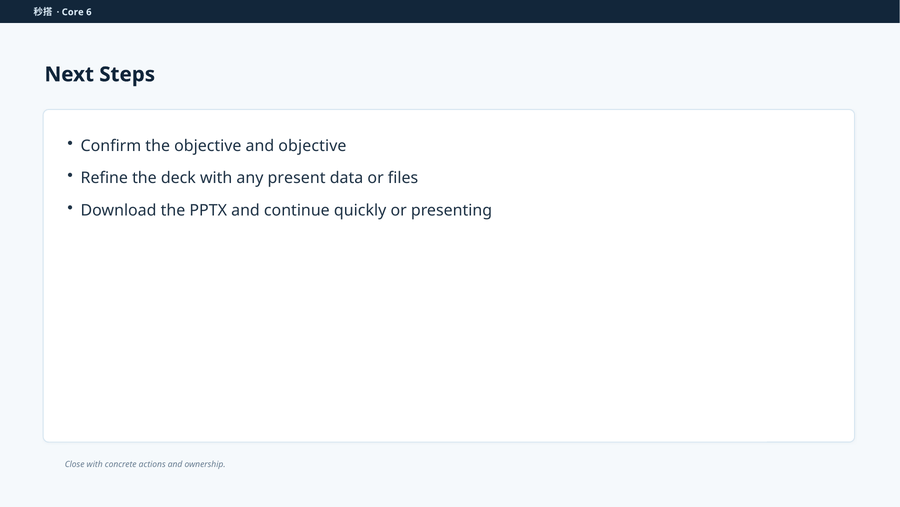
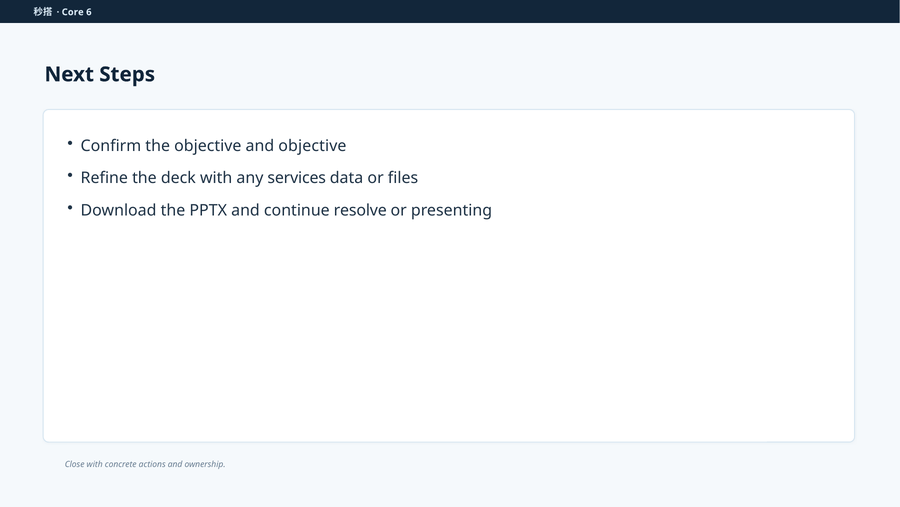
present: present -> services
quickly: quickly -> resolve
